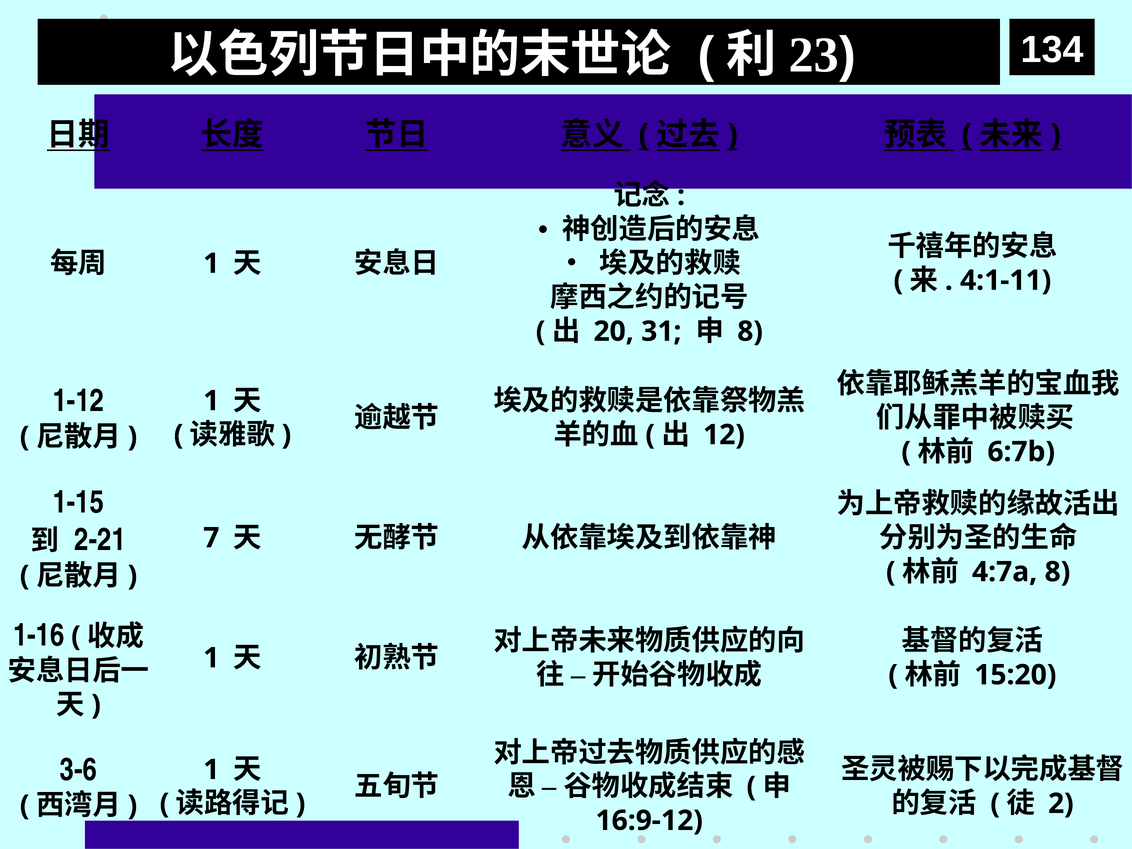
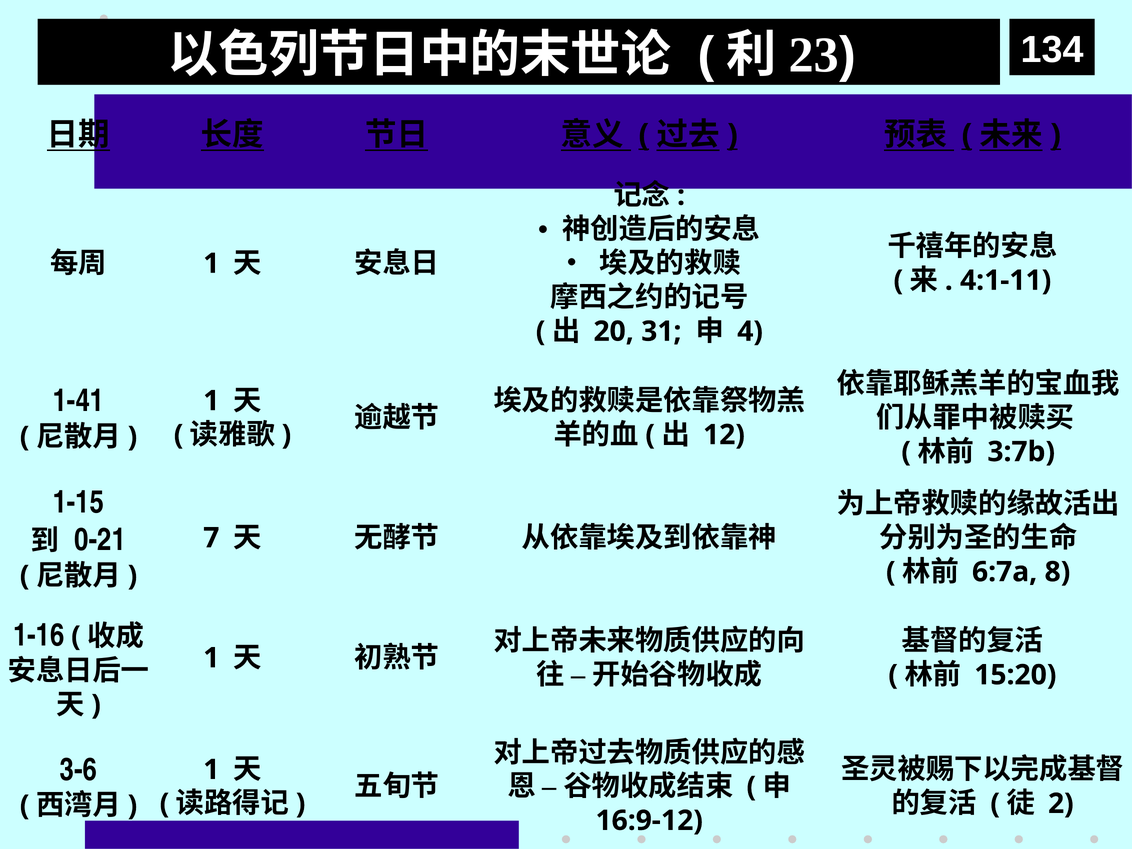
8 at (750, 331): 8 -> 4
1-12: 1-12 -> 1-41
6:7b: 6:7b -> 3:7b
2-21: 2-21 -> 0-21
4:7a: 4:7a -> 6:7a
